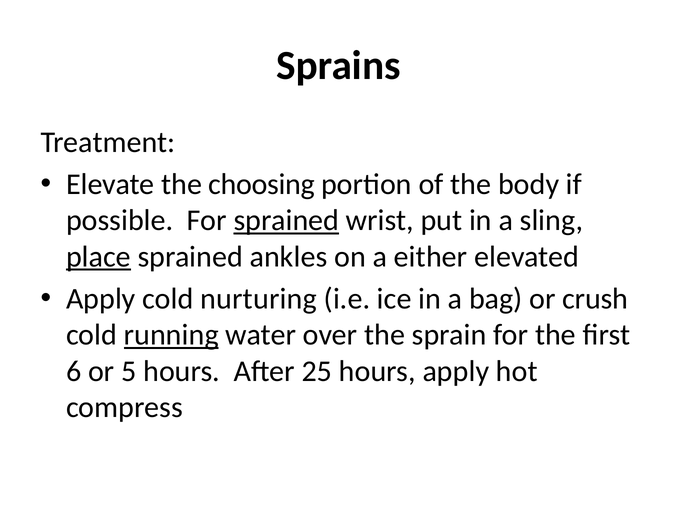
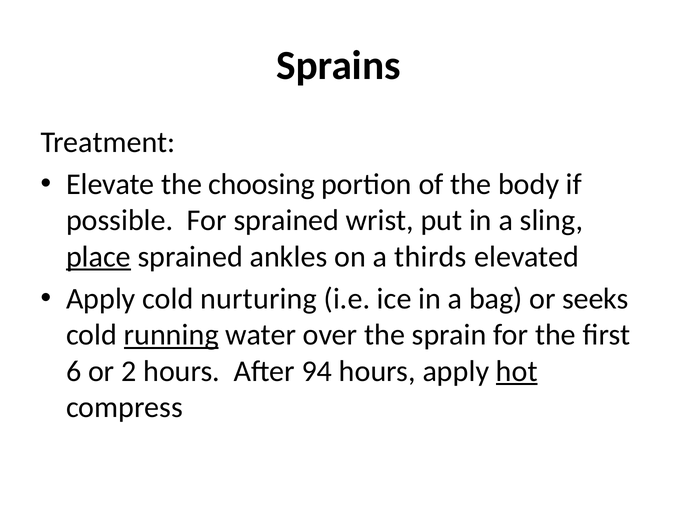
sprained at (286, 220) underline: present -> none
either: either -> thirds
crush: crush -> seeks
5: 5 -> 2
25: 25 -> 94
hot underline: none -> present
